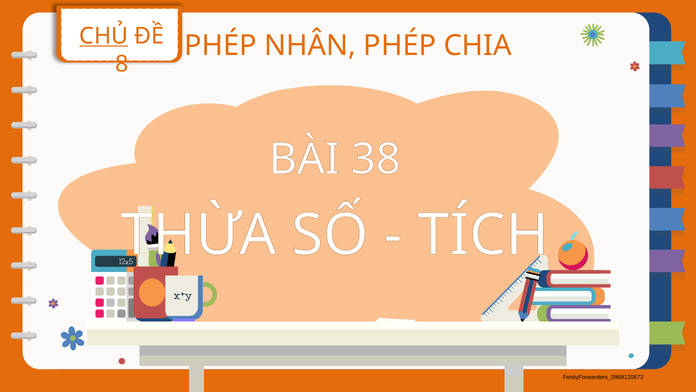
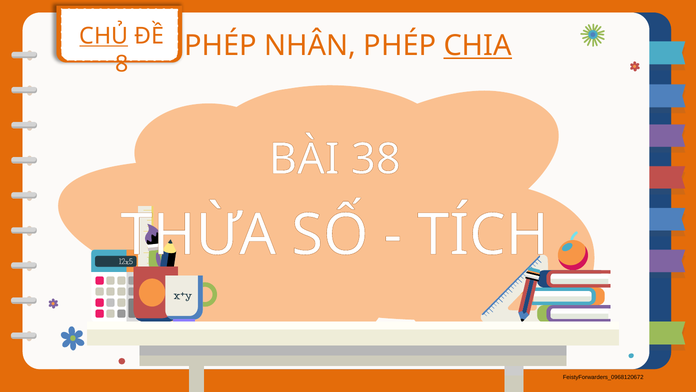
CHIA underline: none -> present
